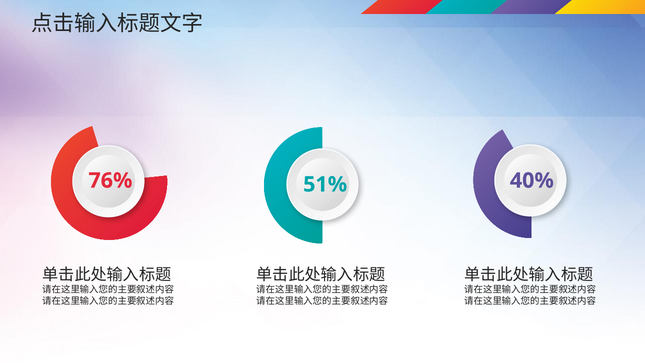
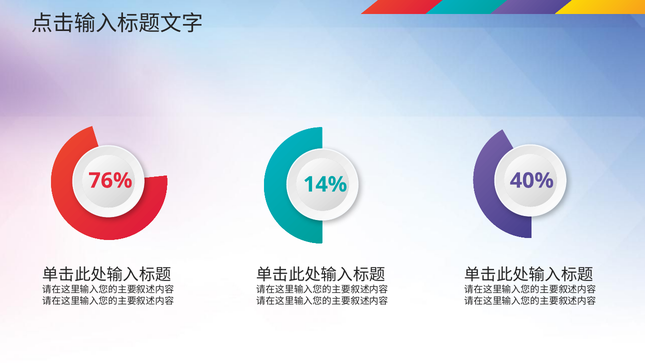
51%: 51% -> 14%
